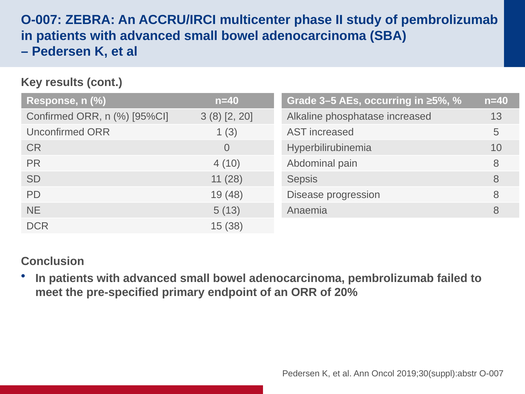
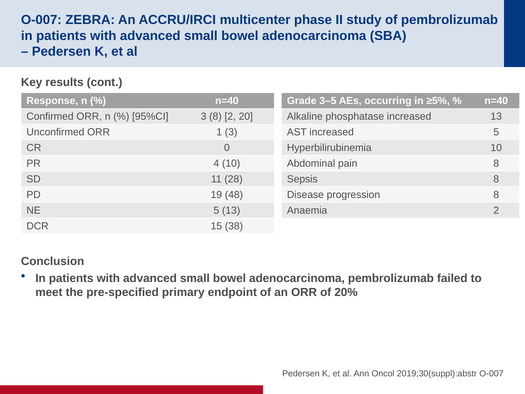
Anaemia 8: 8 -> 2
